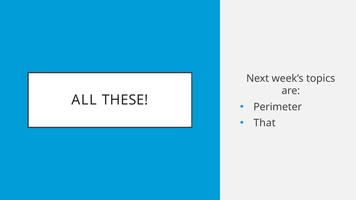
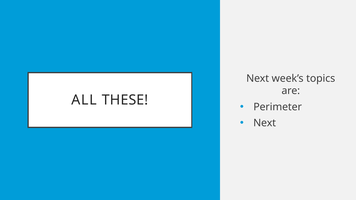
That at (265, 123): That -> Next
